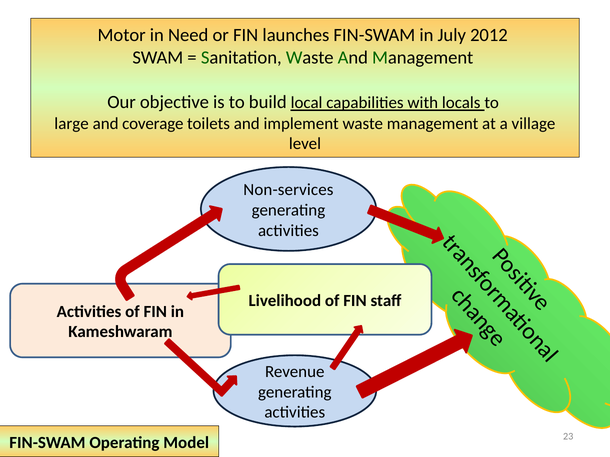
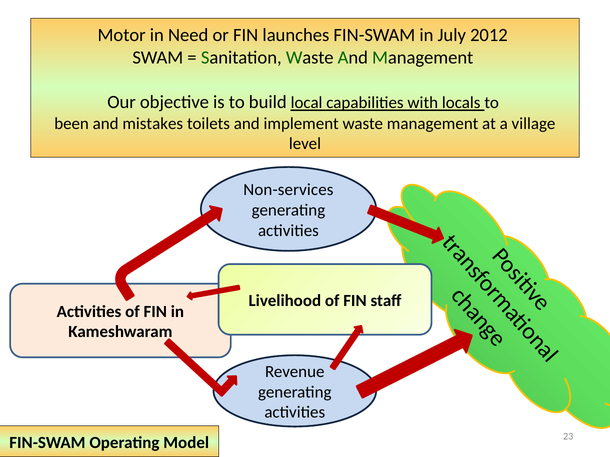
large: large -> been
coverage: coverage -> mistakes
